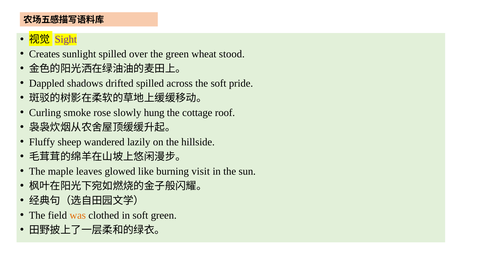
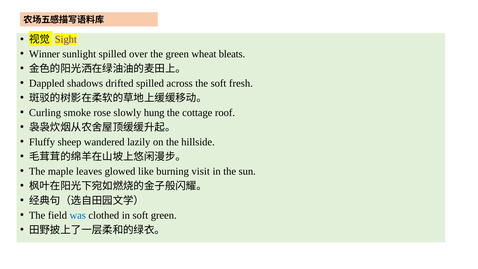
Creates: Creates -> Winner
stood: stood -> bleats
pride: pride -> fresh
was colour: orange -> blue
